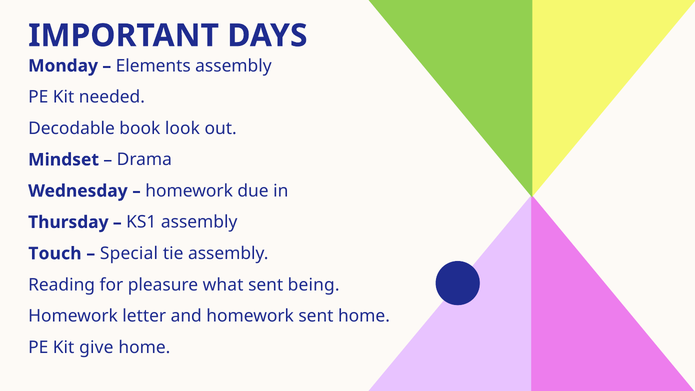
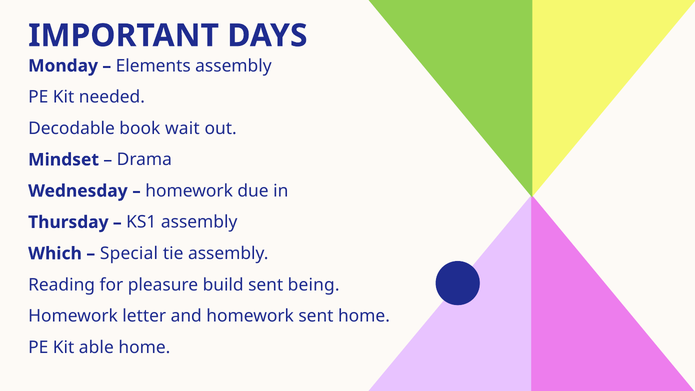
look: look -> wait
Touch: Touch -> Which
what: what -> build
give: give -> able
